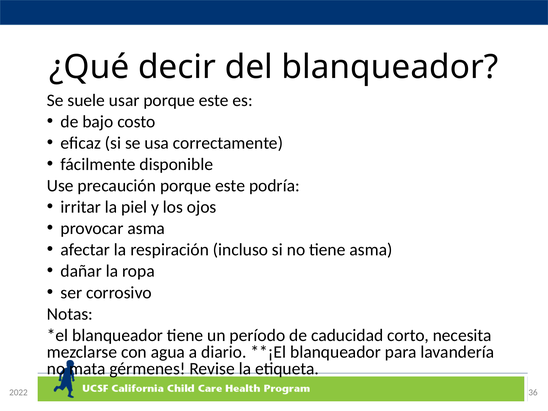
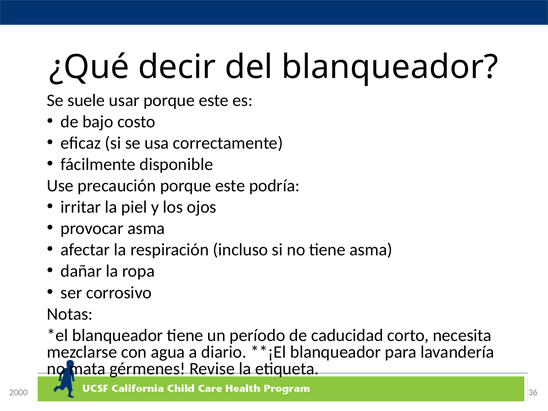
2022: 2022 -> 2000
